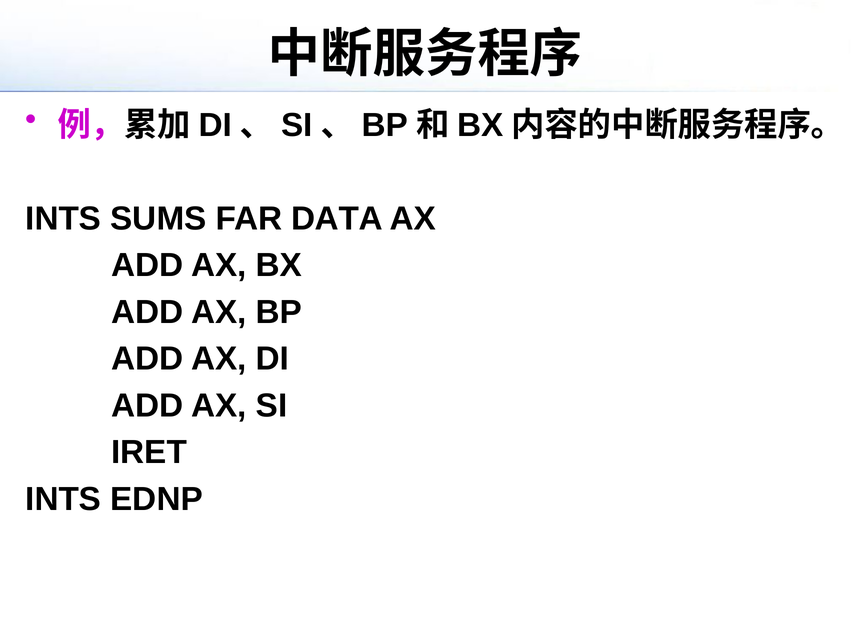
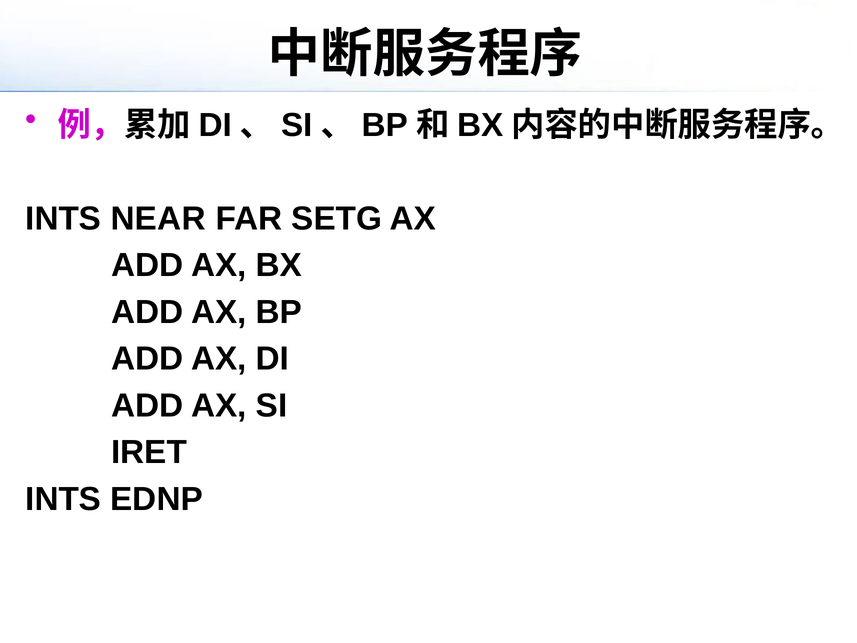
SUMS: SUMS -> NEAR
DATA: DATA -> SETG
